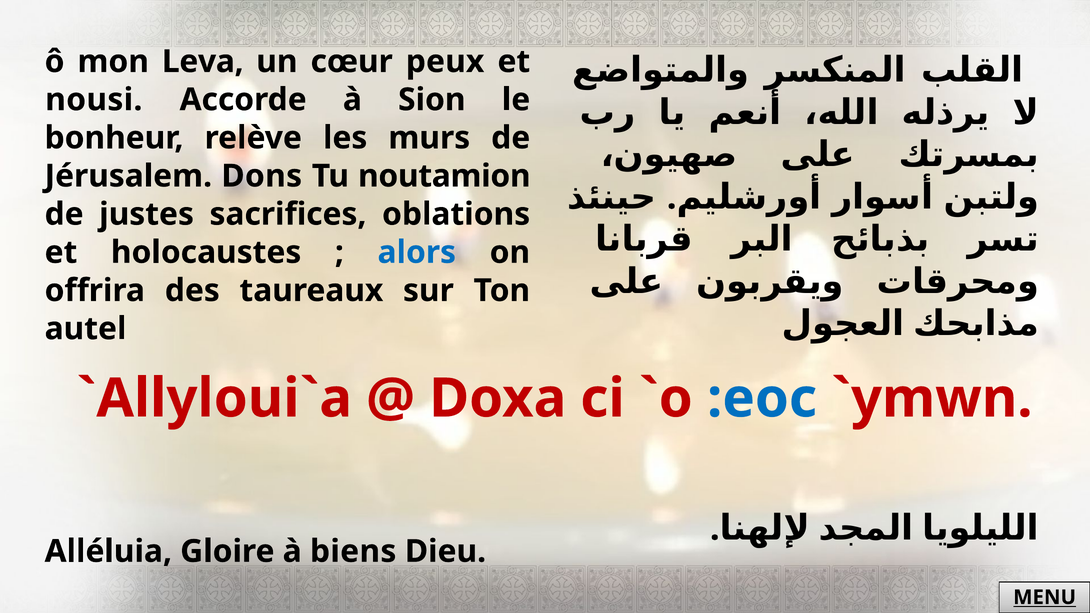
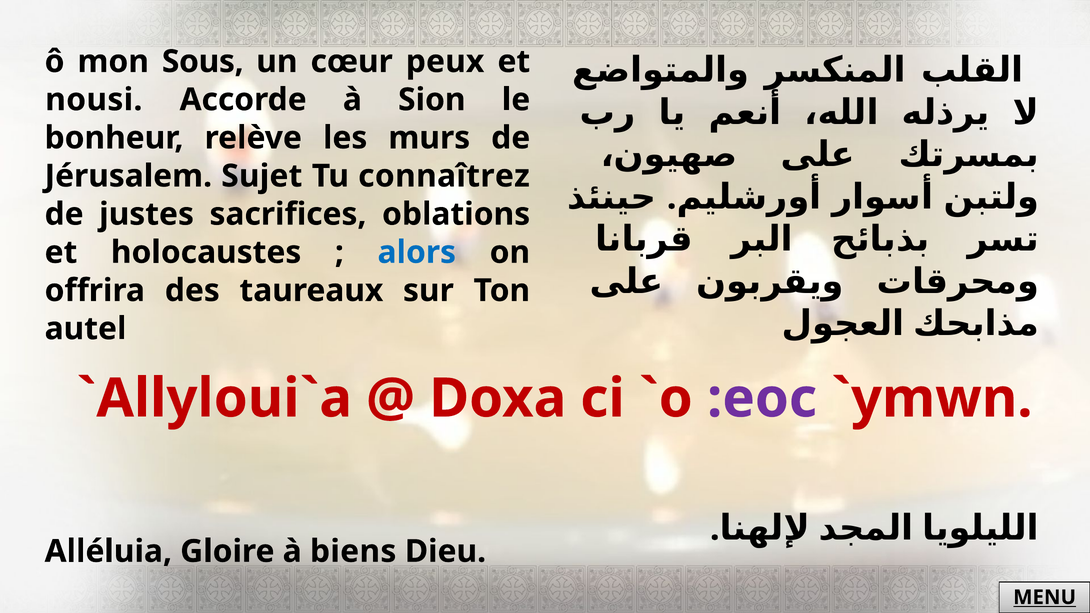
Leva: Leva -> Sous
Dons: Dons -> Sujet
noutamion: noutamion -> connaîtrez
:eoc colour: blue -> purple
